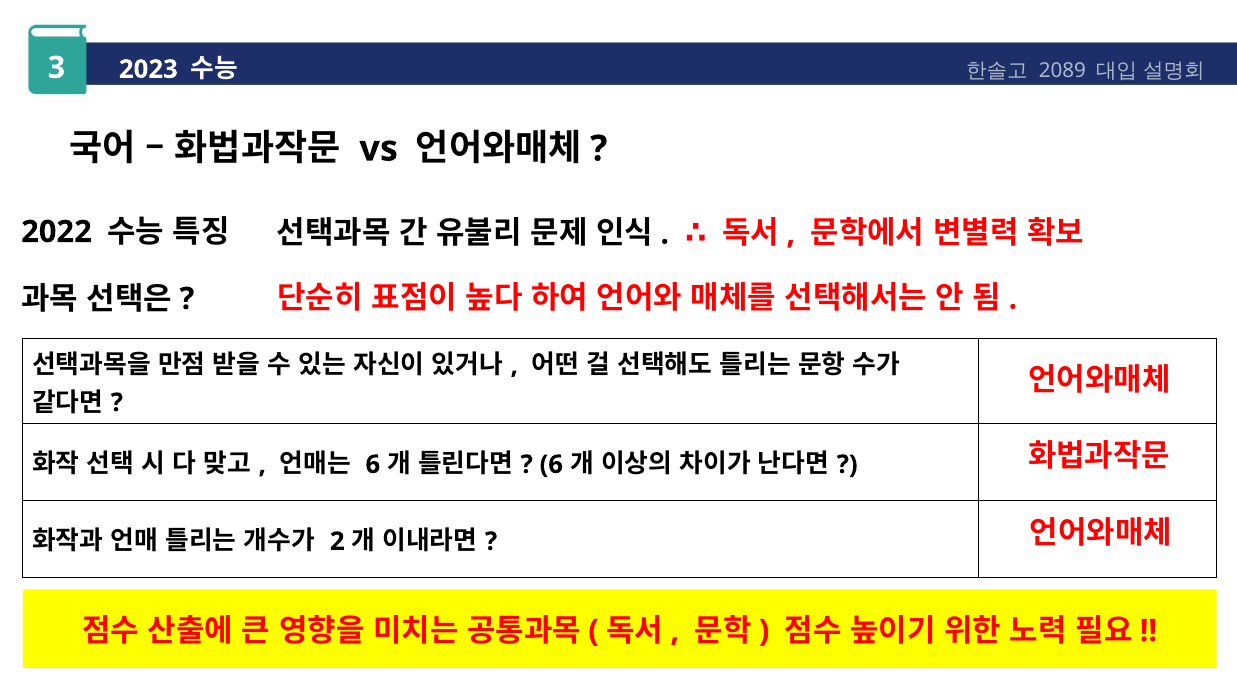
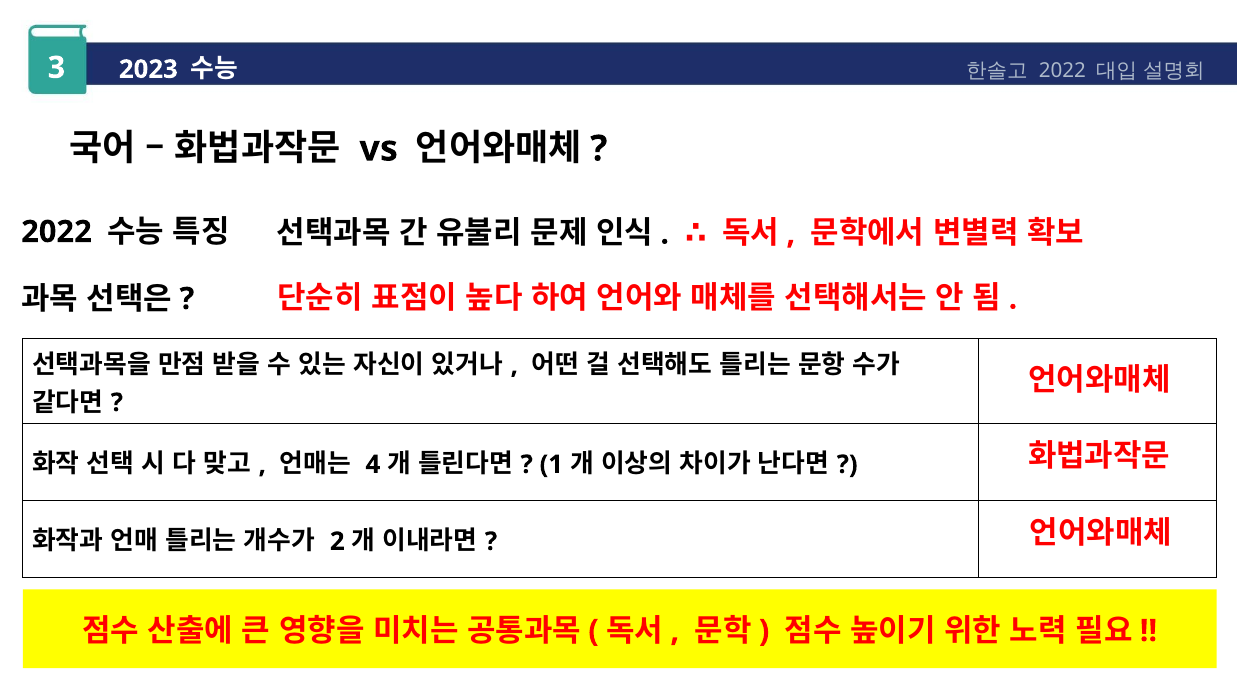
2089 at (1062, 70): 2089 -> 2022
6 at (373, 464): 6 -> 4
6 at (551, 464): 6 -> 1
